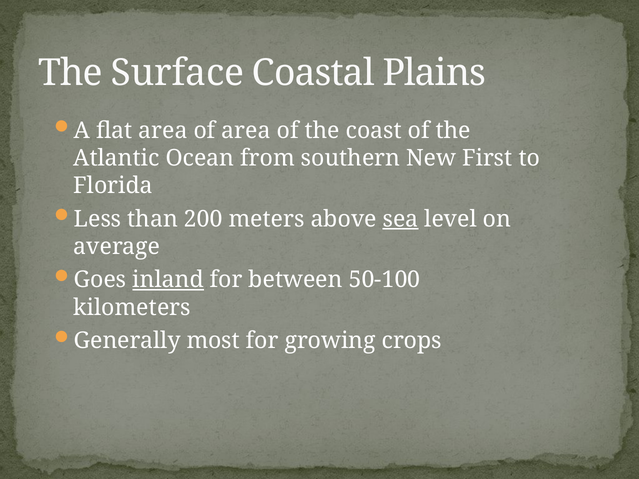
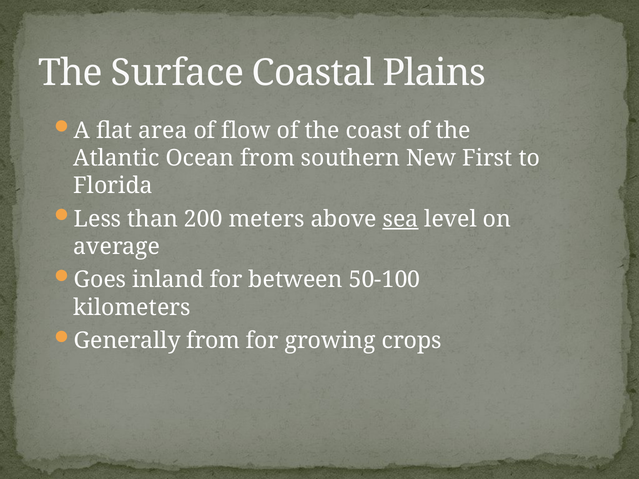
of area: area -> flow
inland underline: present -> none
Generally most: most -> from
